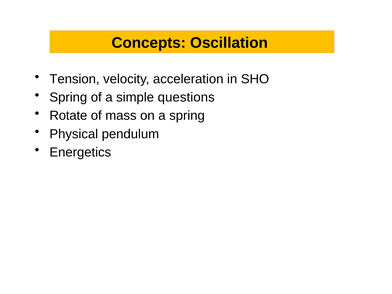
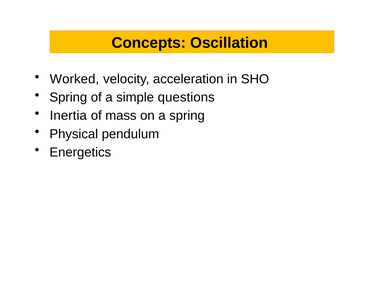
Tension: Tension -> Worked
Rotate: Rotate -> Inertia
